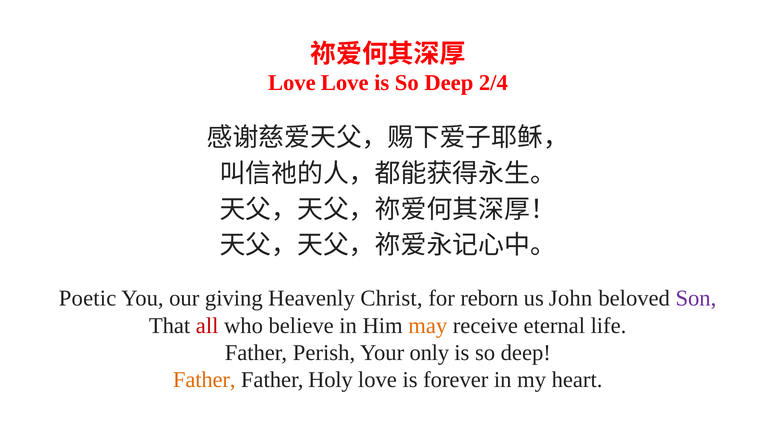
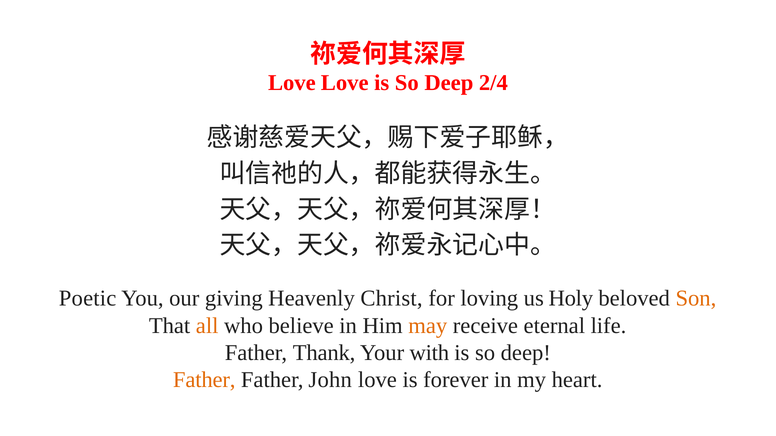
reborn: reborn -> loving
John: John -> Holy
Son colour: purple -> orange
all colour: red -> orange
Perish: Perish -> Thank
only: only -> with
Holy: Holy -> John
